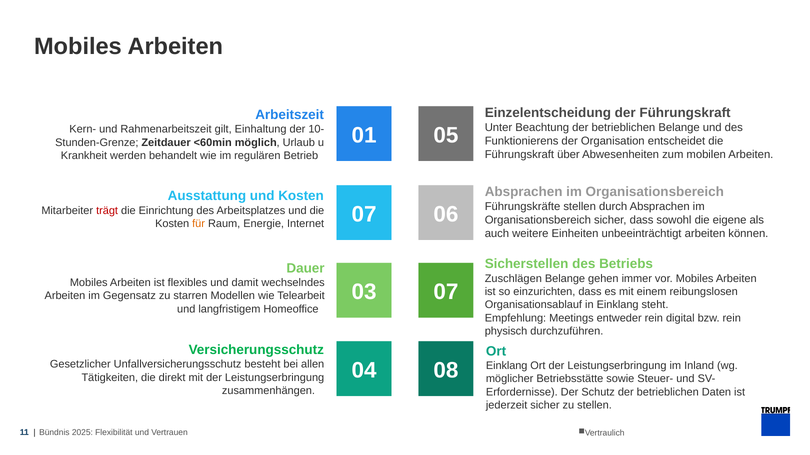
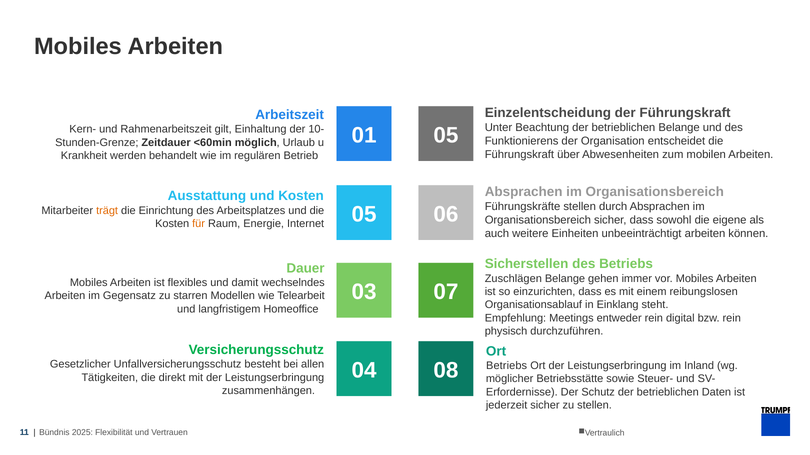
trägt colour: red -> orange
Internet 07: 07 -> 05
Einklang at (507, 366): Einklang -> Betriebs
